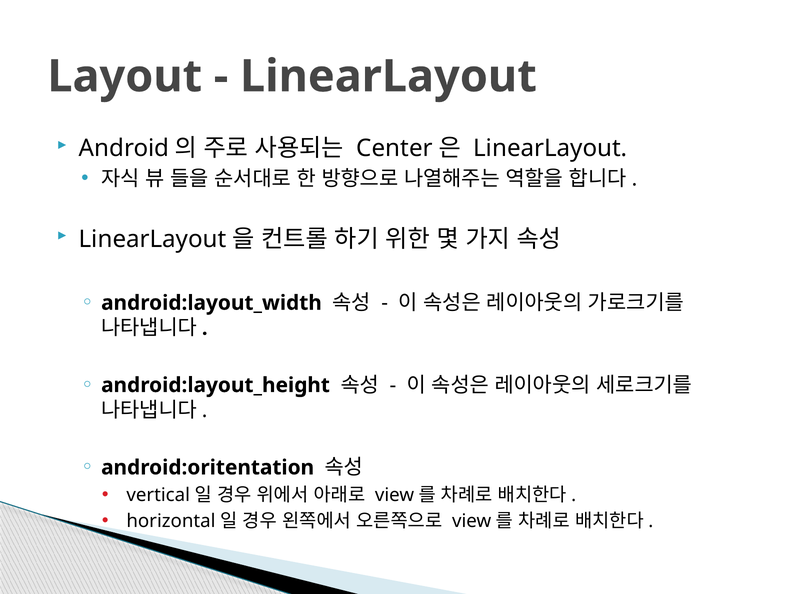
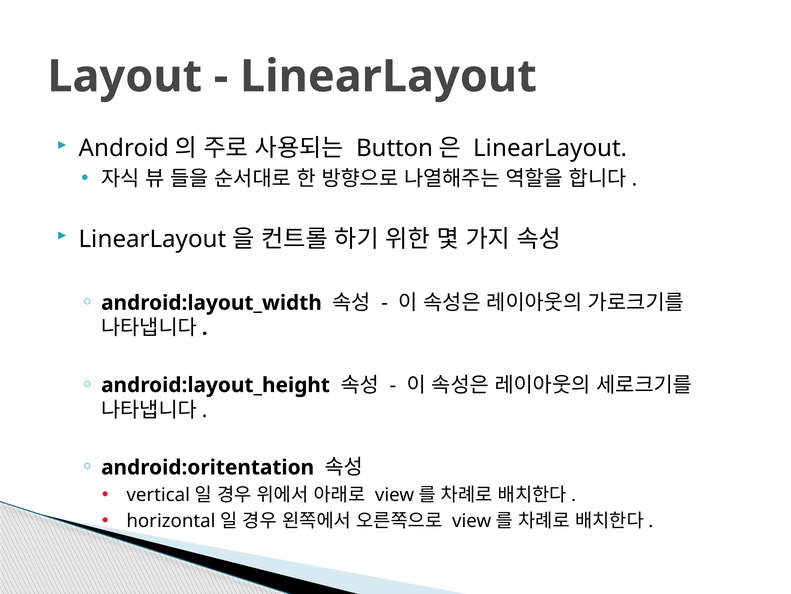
Center: Center -> Button
